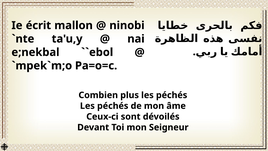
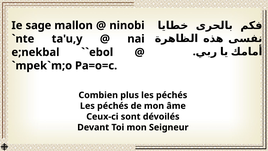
écrit: écrit -> sage
